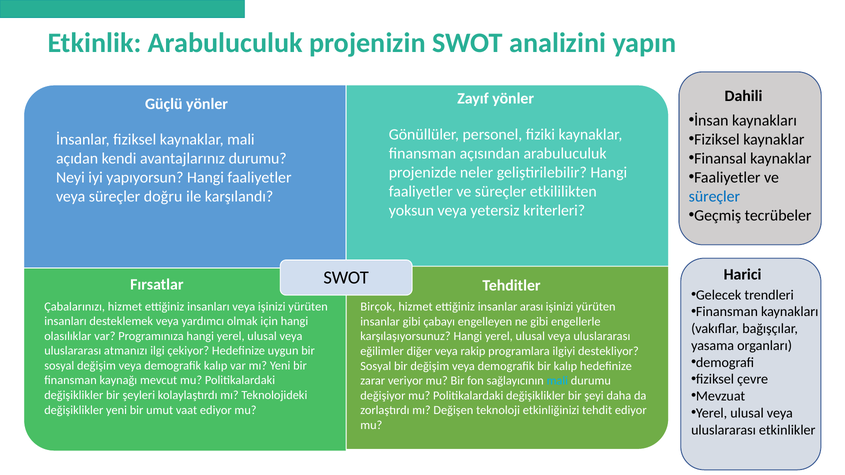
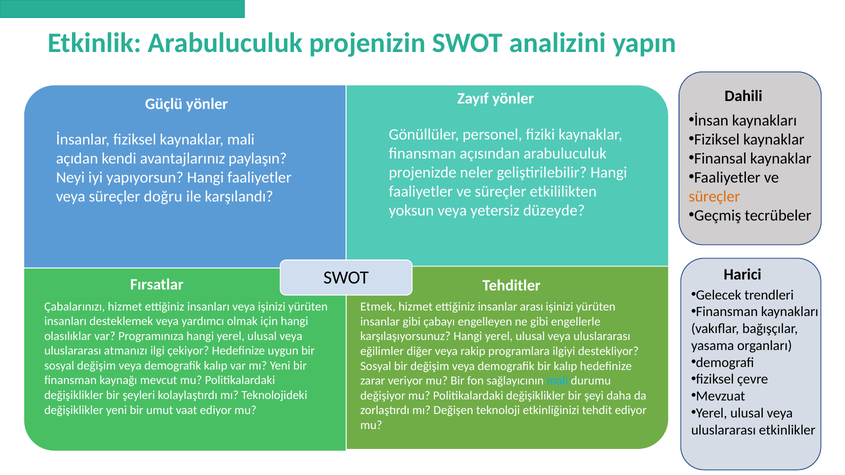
avantajlarınız durumu: durumu -> paylaşın
süreçler at (714, 196) colour: blue -> orange
kriterleri: kriterleri -> düzeyde
Birçok: Birçok -> Etmek
